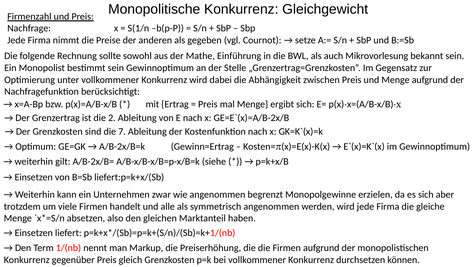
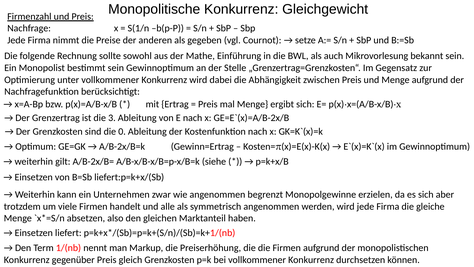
2: 2 -> 3
7: 7 -> 0
